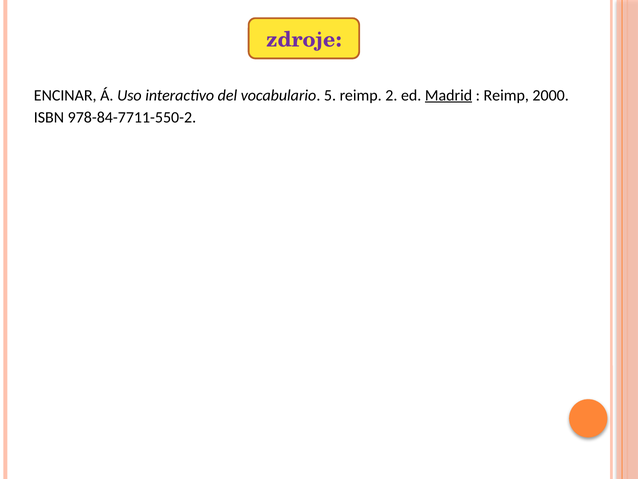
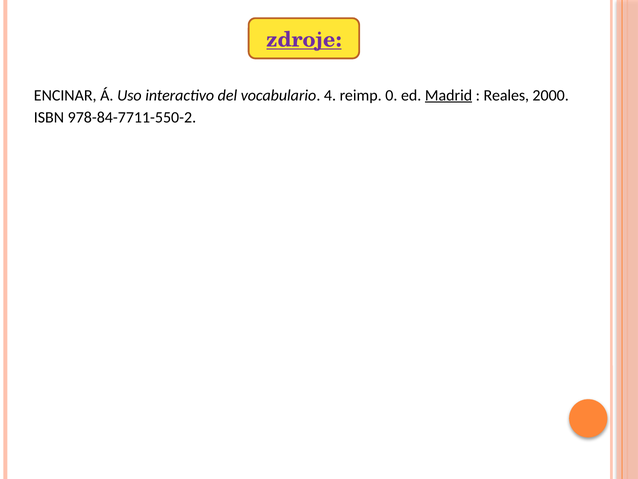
zdroje underline: none -> present
5: 5 -> 4
2: 2 -> 0
Reimp at (506, 95): Reimp -> Reales
